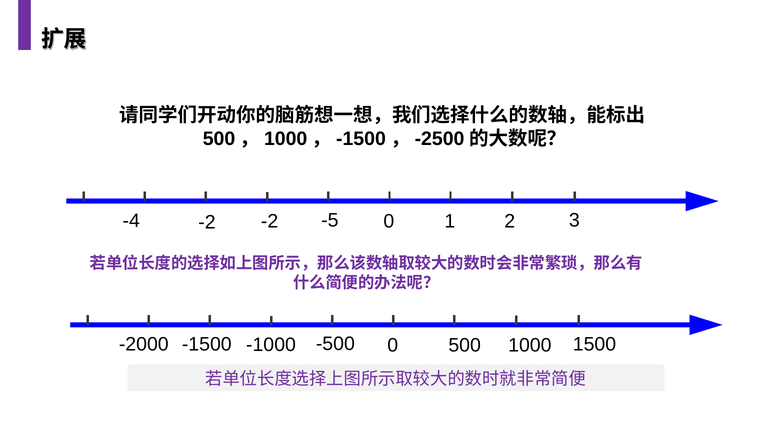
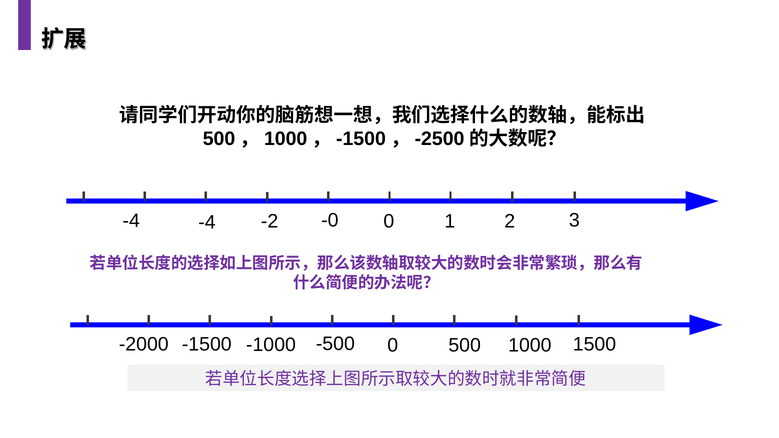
-5: -5 -> -0
-2 at (207, 222): -2 -> -4
